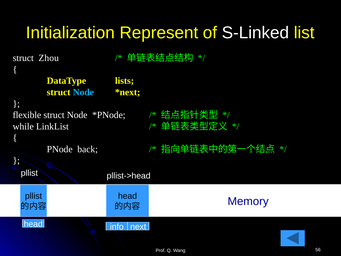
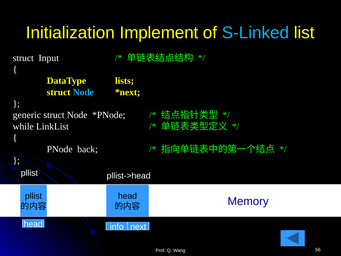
Represent: Represent -> Implement
S-Linked colour: white -> light blue
Zhou: Zhou -> Input
flexible: flexible -> generic
